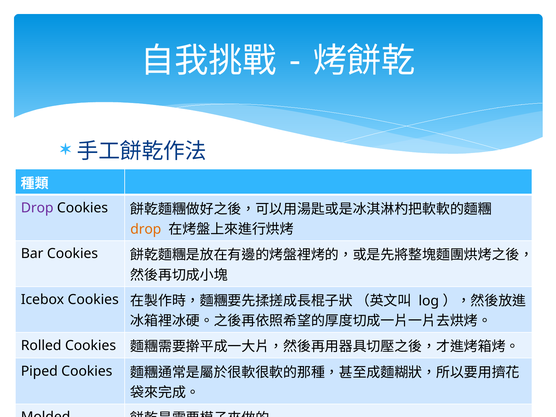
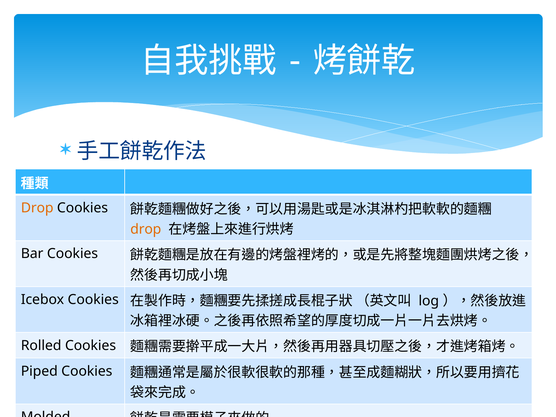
Drop at (37, 208) colour: purple -> orange
